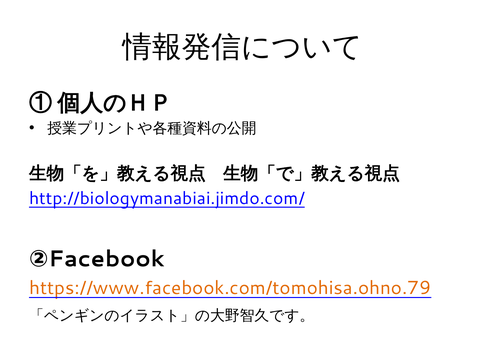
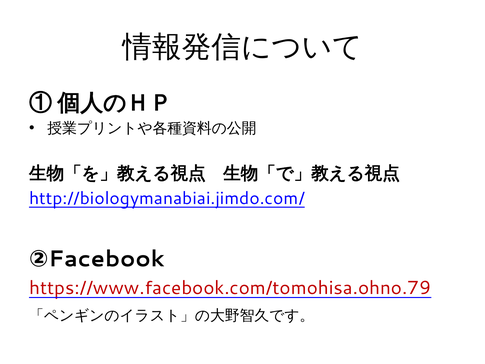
https://www.facebook.com/tomohisa.ohno.79 colour: orange -> red
